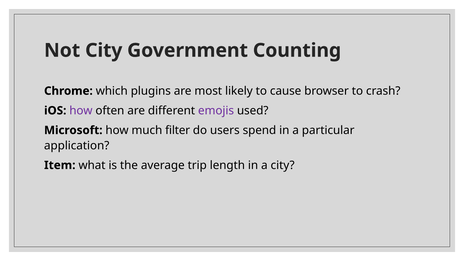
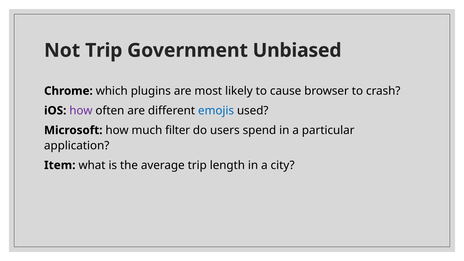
Not City: City -> Trip
Counting: Counting -> Unbiased
emojis colour: purple -> blue
